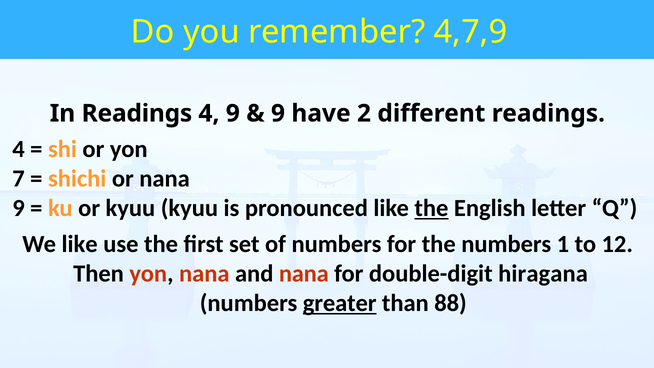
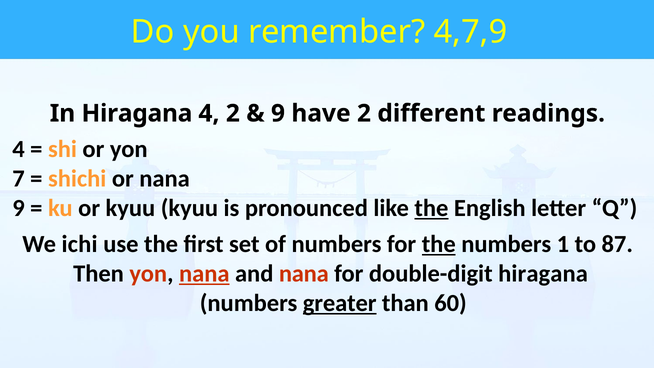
In Readings: Readings -> Hiragana
4 9: 9 -> 2
We like: like -> ichi
the at (439, 244) underline: none -> present
12: 12 -> 87
nana at (204, 274) underline: none -> present
88: 88 -> 60
